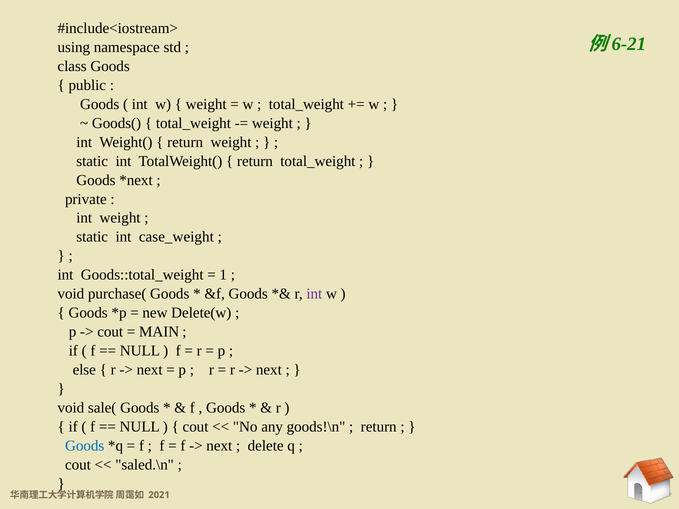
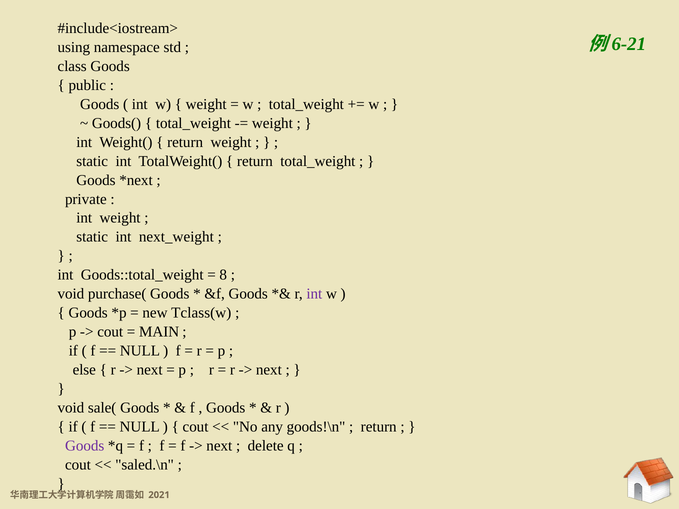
case_weight: case_weight -> next_weight
1: 1 -> 8
Delete(w: Delete(w -> Tclass(w
Goods at (85, 446) colour: blue -> purple
